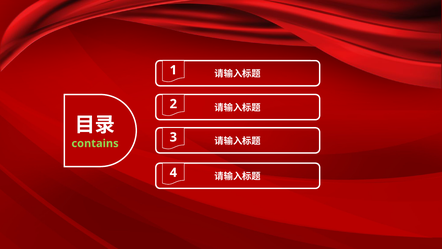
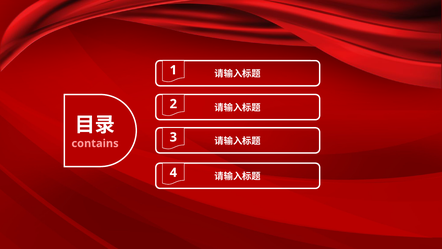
contains colour: light green -> pink
